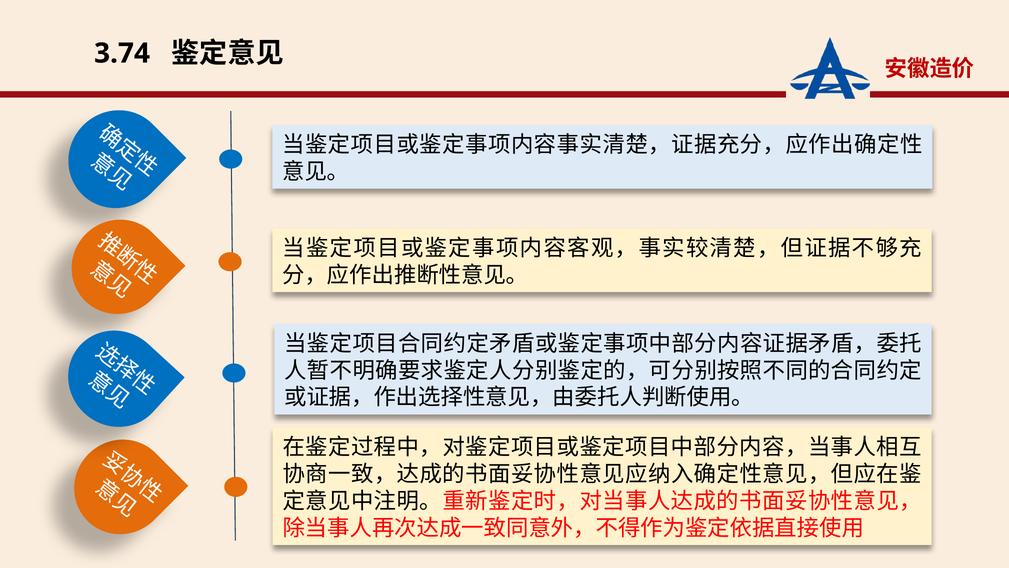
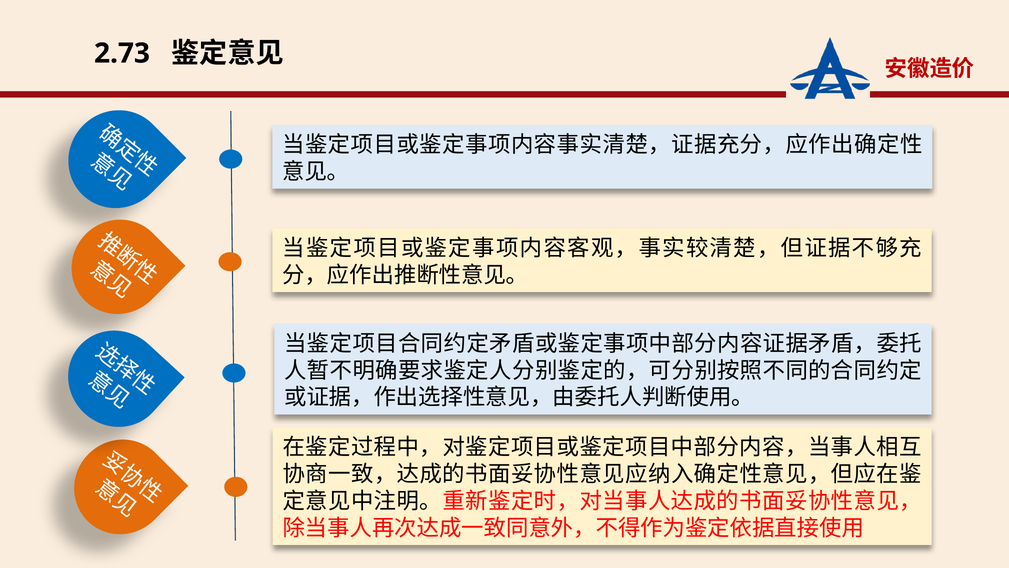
3.74: 3.74 -> 2.73
